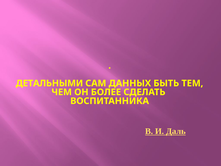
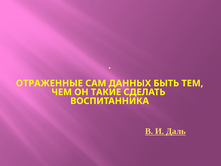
ДЕТАЛЬНЫМИ: ДЕТАЛЬНЫМИ -> ОТРАЖЕННЫЕ
БОЛЕЕ: БОЛЕЕ -> ТАКИЕ
